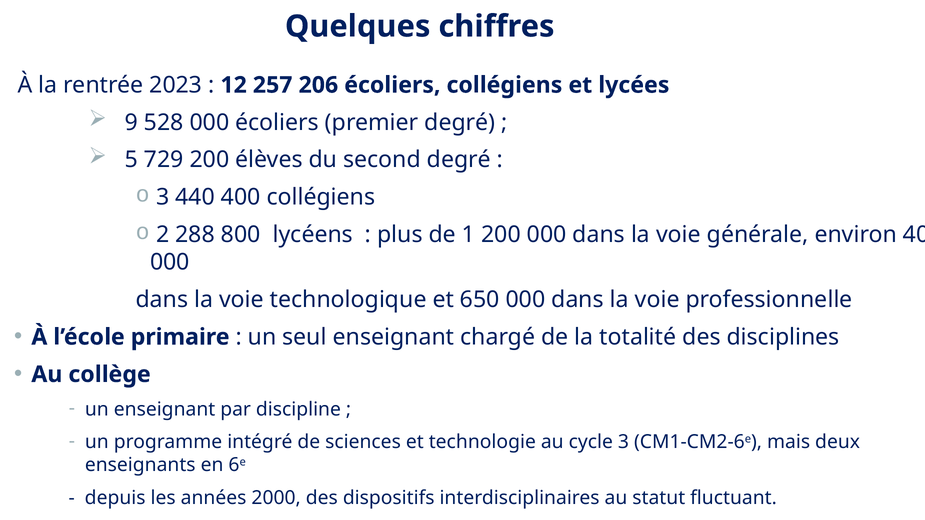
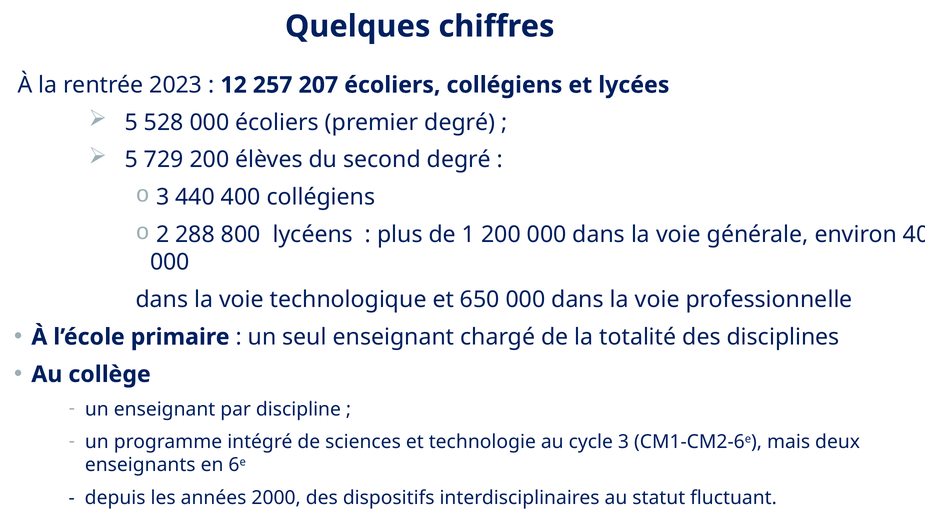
206: 206 -> 207
9 at (131, 123): 9 -> 5
